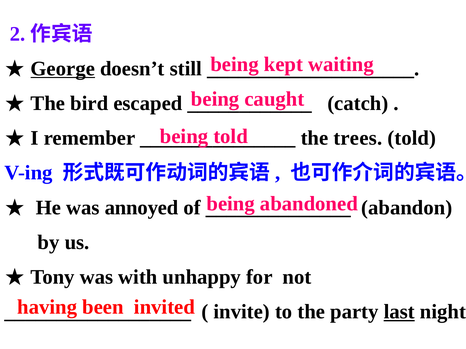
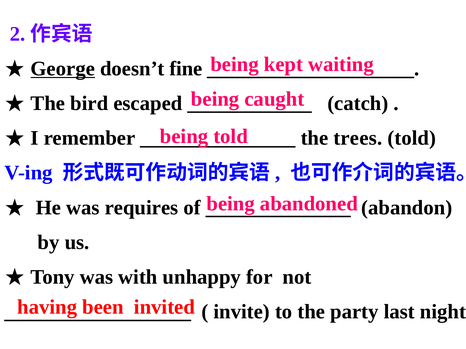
still: still -> fine
annoyed: annoyed -> requires
last underline: present -> none
